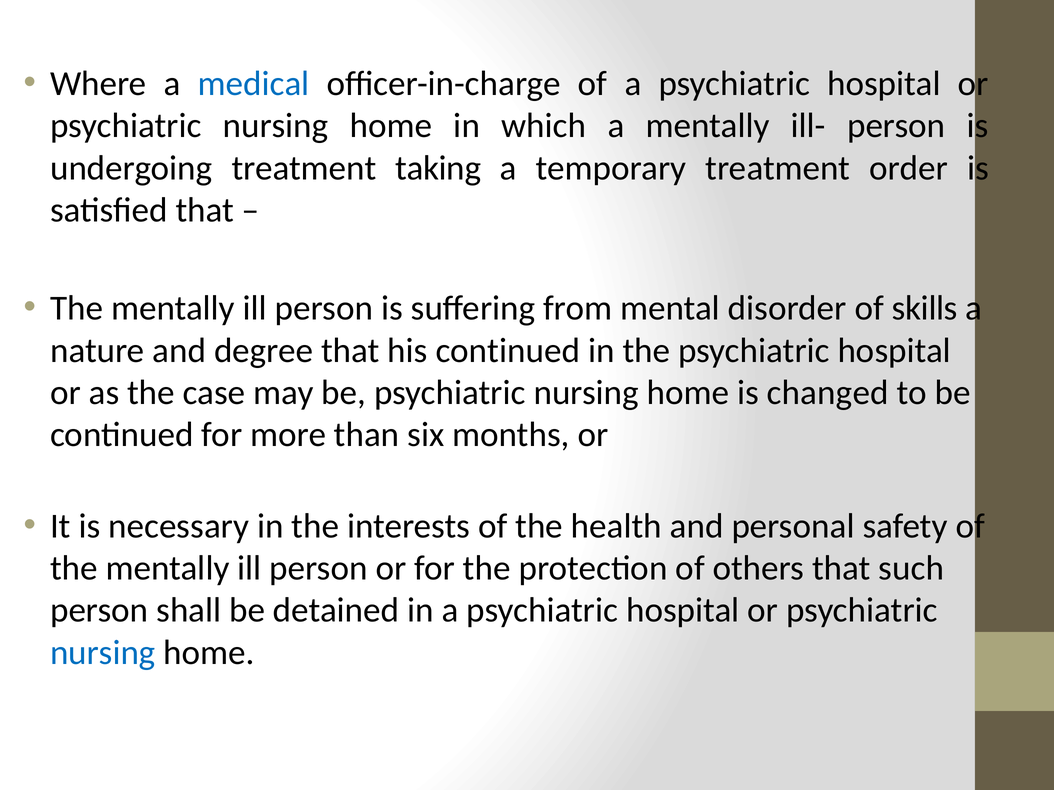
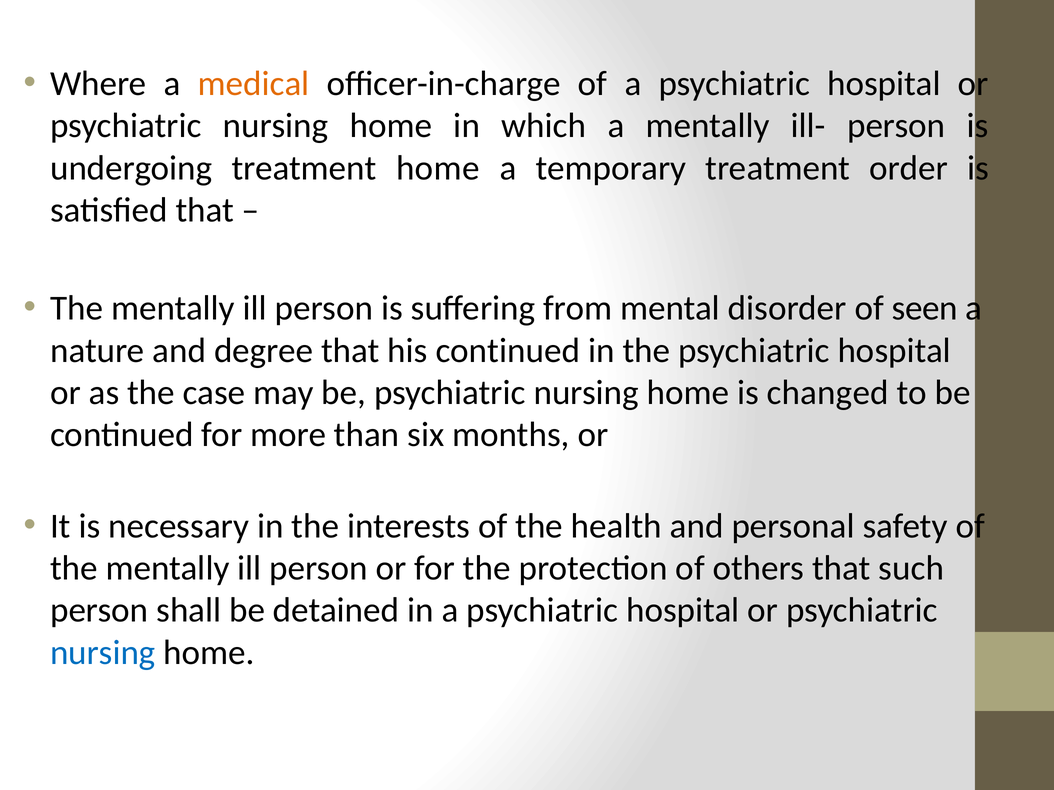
medical colour: blue -> orange
treatment taking: taking -> home
skills: skills -> seen
